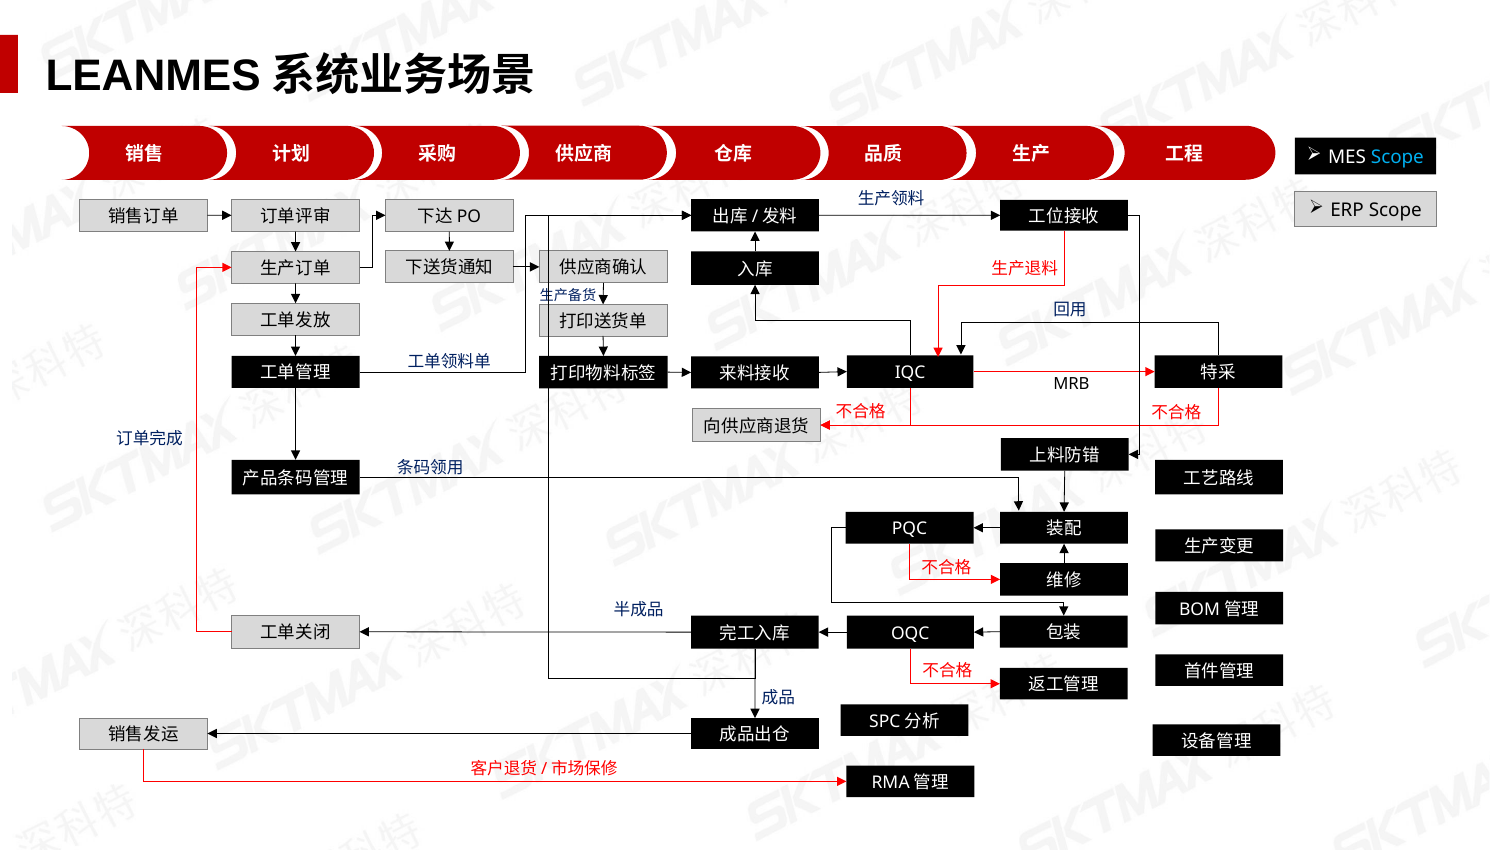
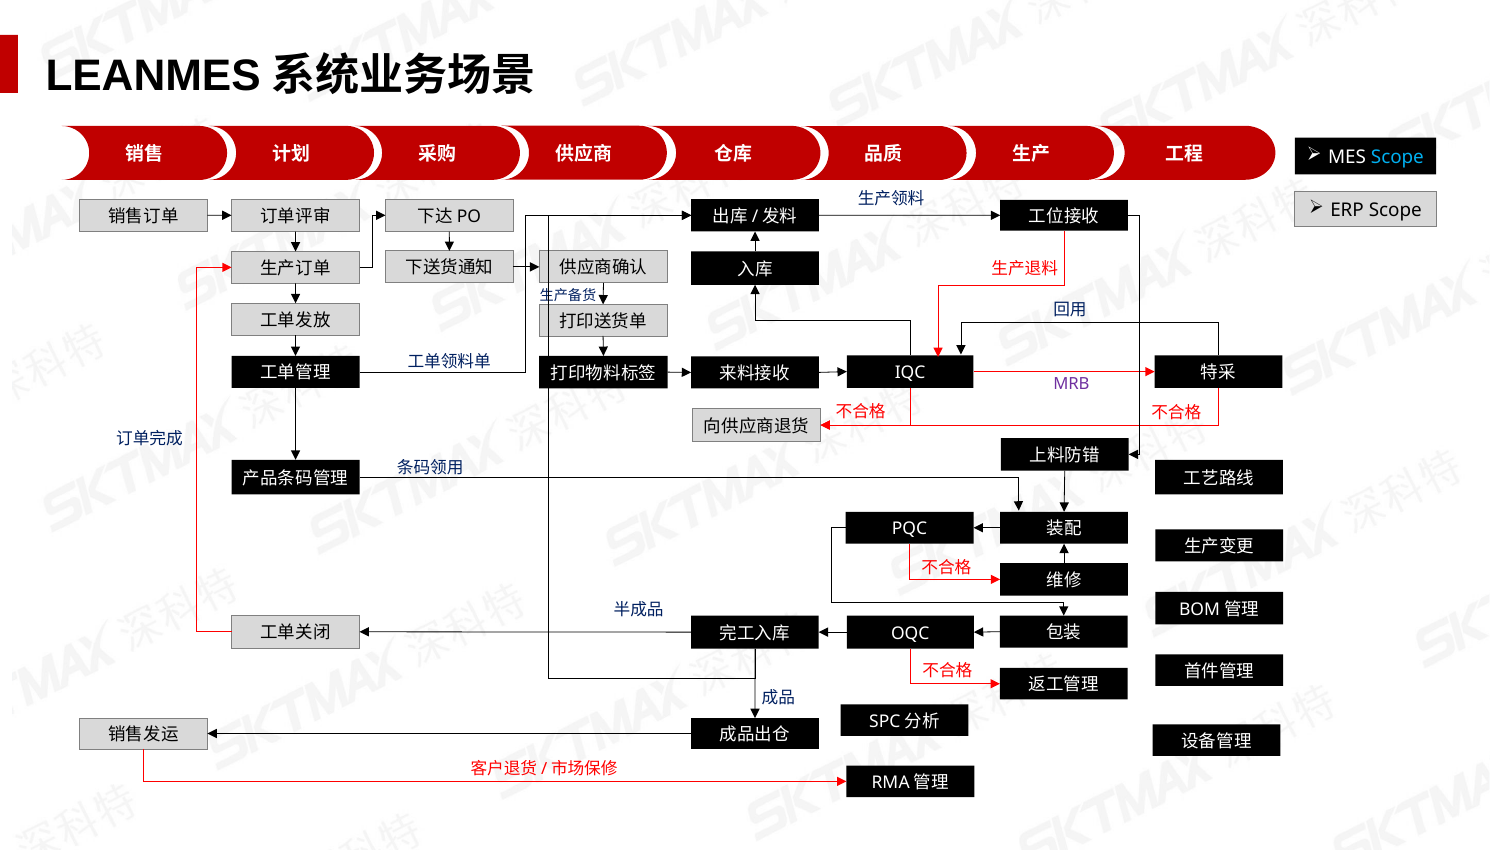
MRB colour: black -> purple
